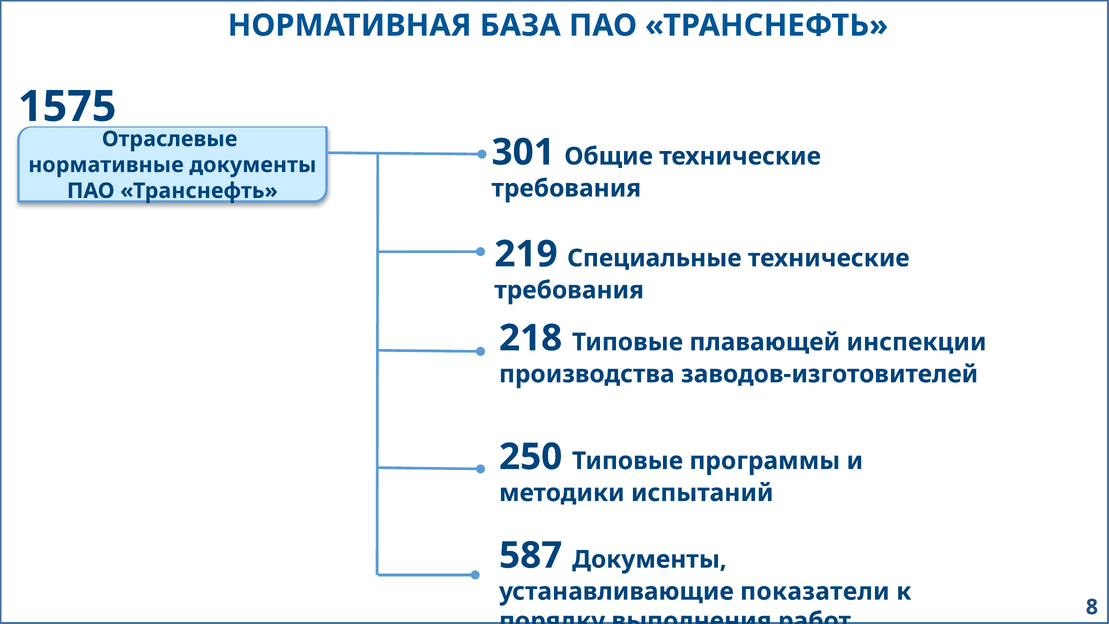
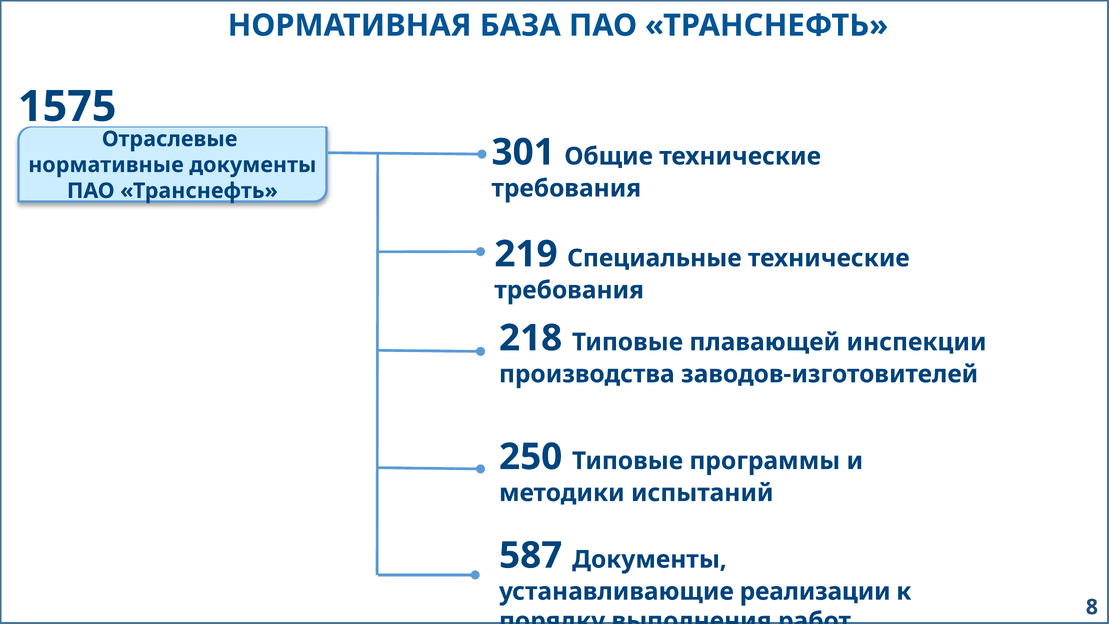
показатели: показатели -> реализации
